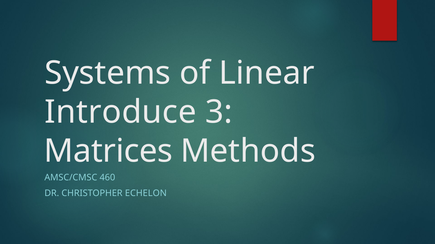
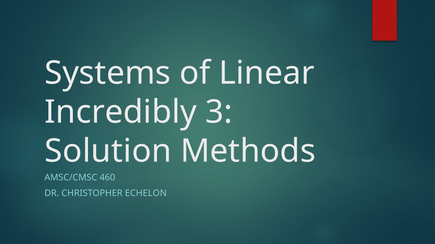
Introduce: Introduce -> Incredibly
Matrices: Matrices -> Solution
